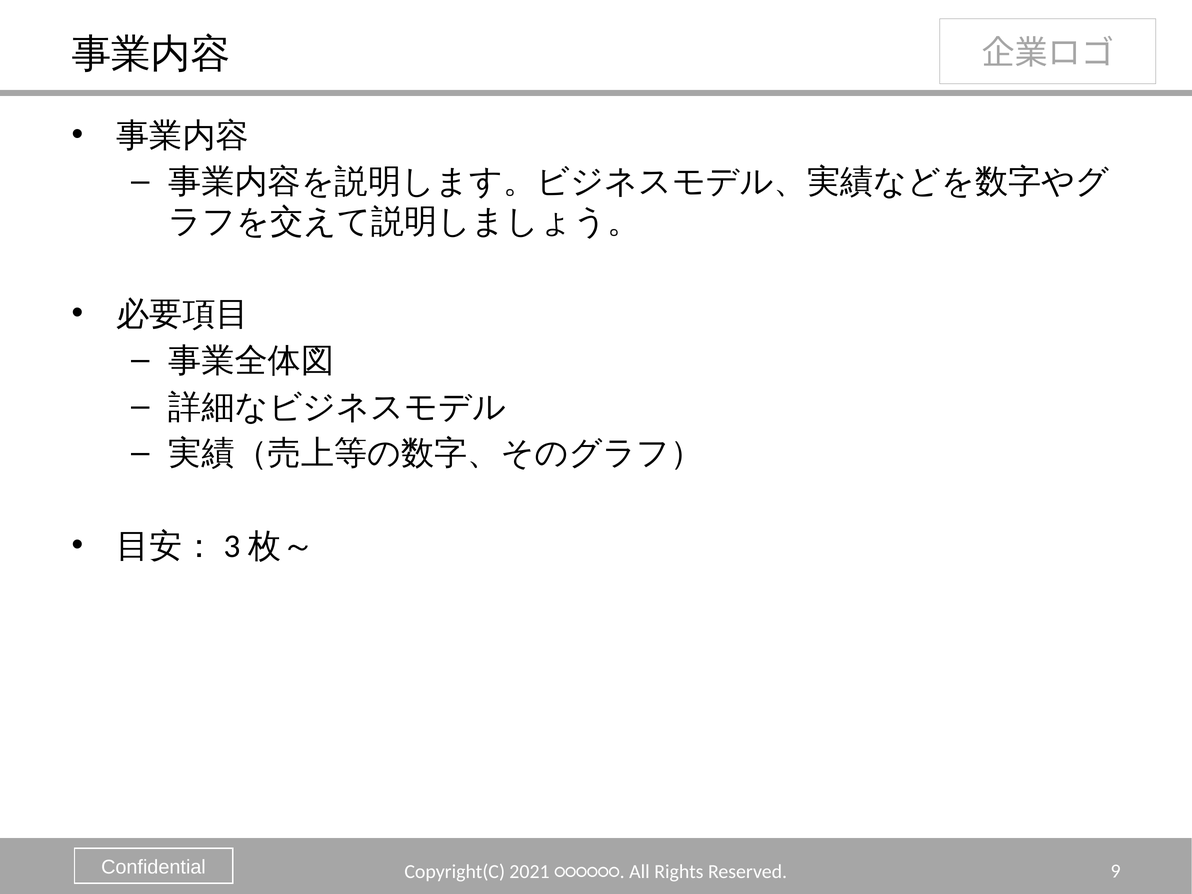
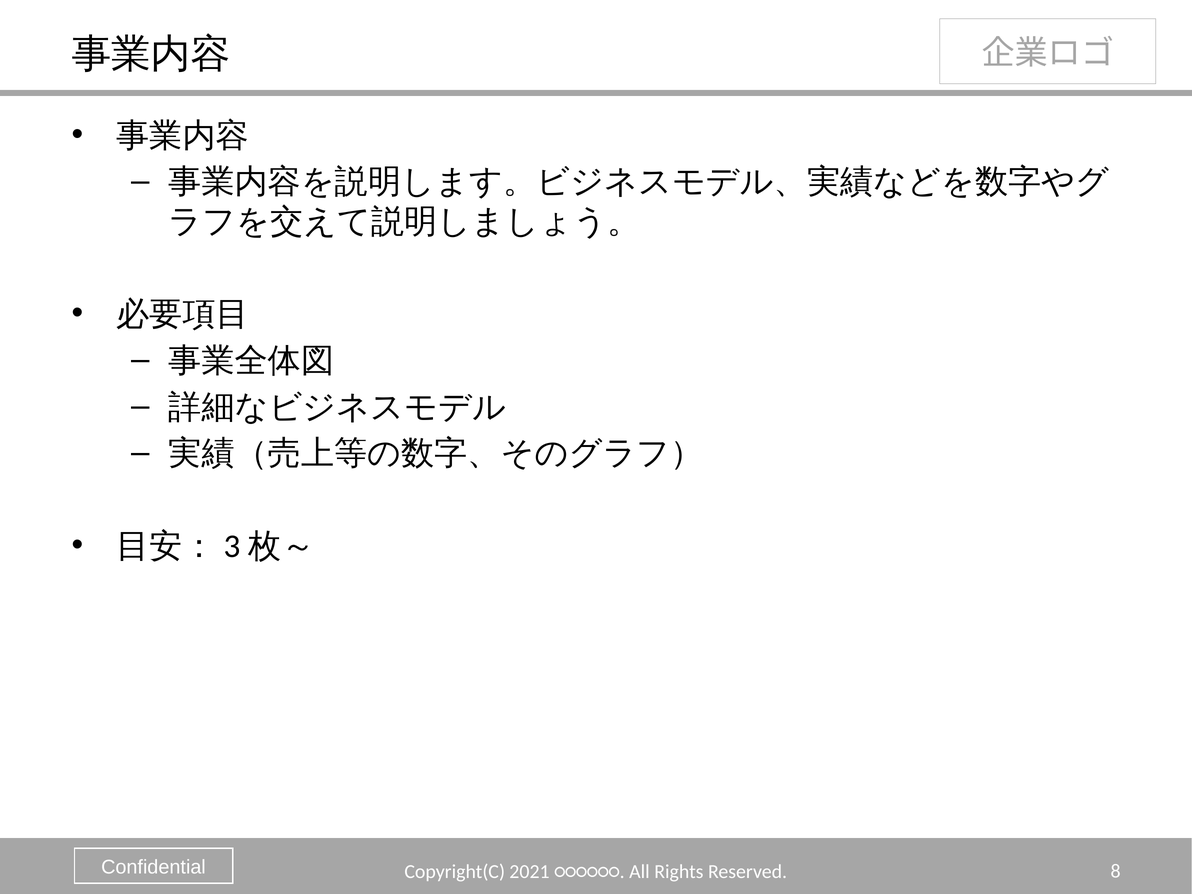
9: 9 -> 8
